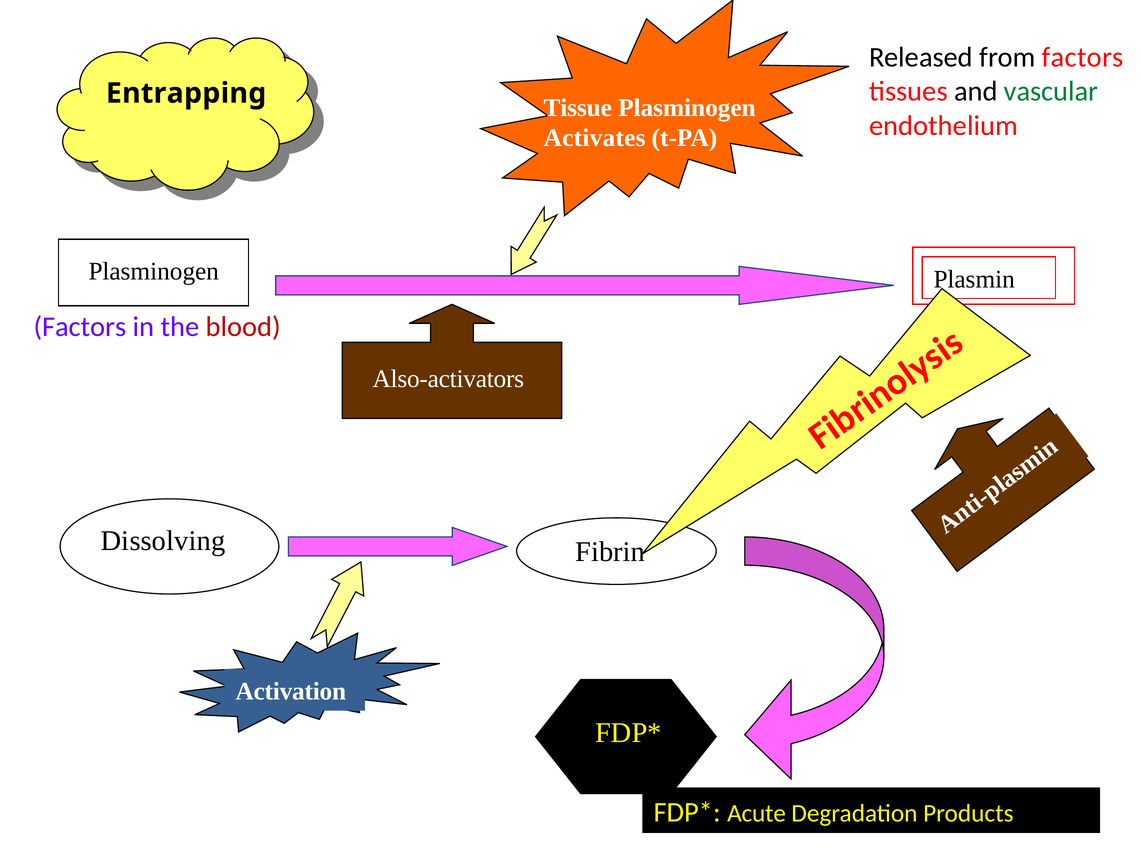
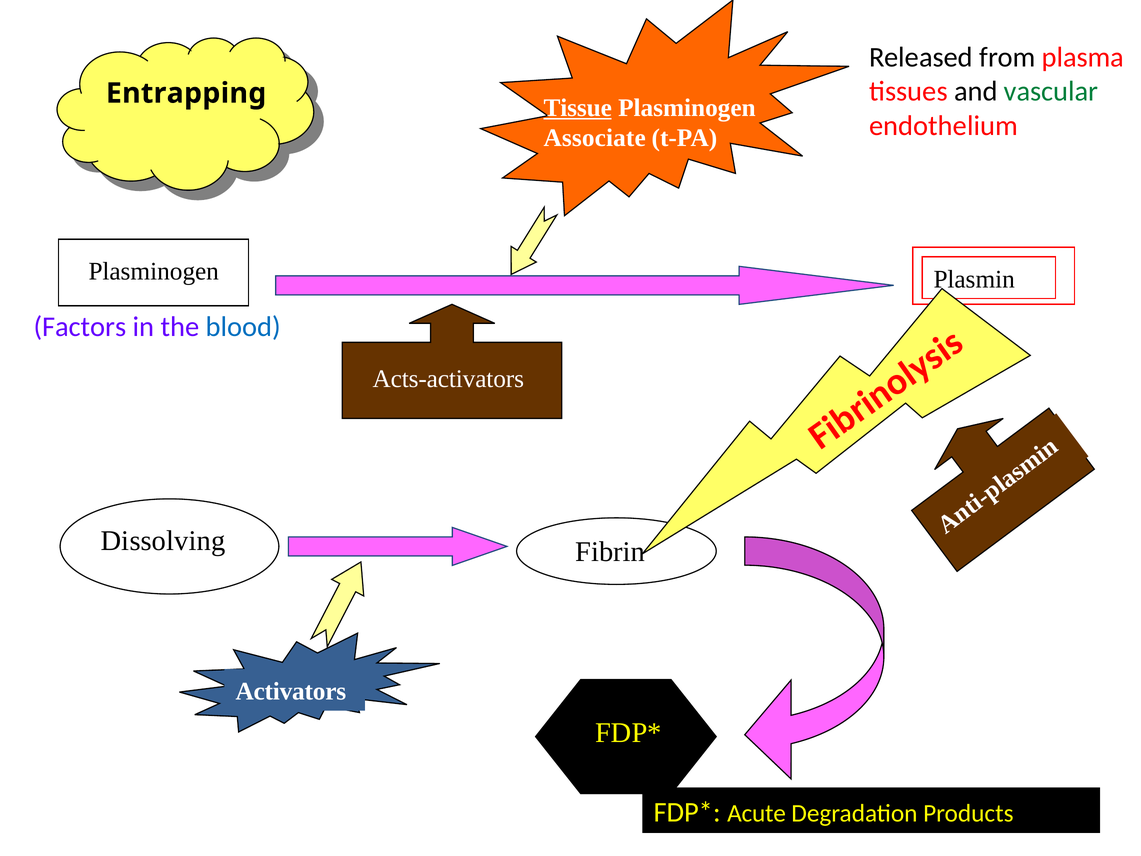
from factors: factors -> plasma
Tissue underline: none -> present
Activates: Activates -> Associate
blood colour: red -> blue
Also-activators: Also-activators -> Acts-activators
Activation: Activation -> Activators
